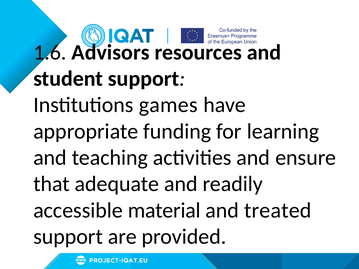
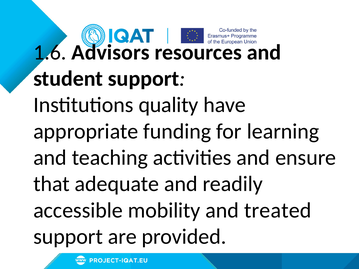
games: games -> quality
material: material -> mobility
